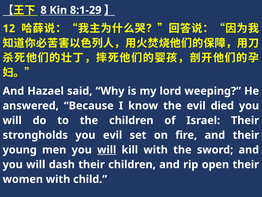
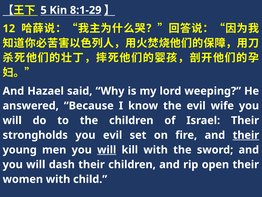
8: 8 -> 5
died: died -> wife
their at (246, 135) underline: none -> present
